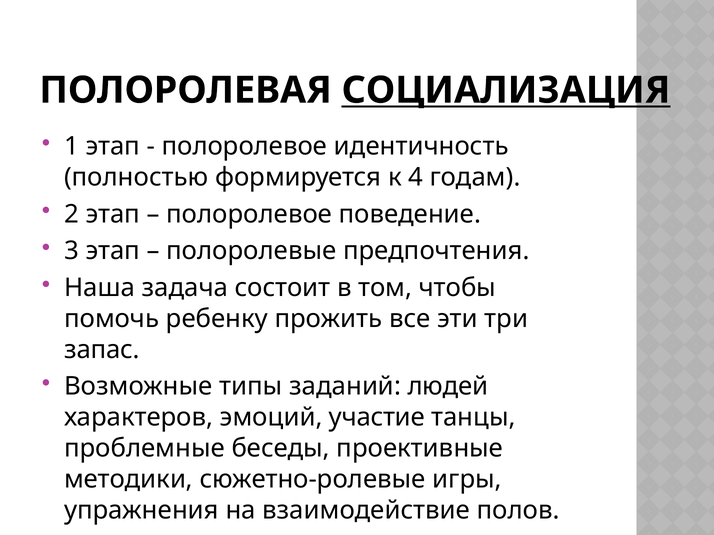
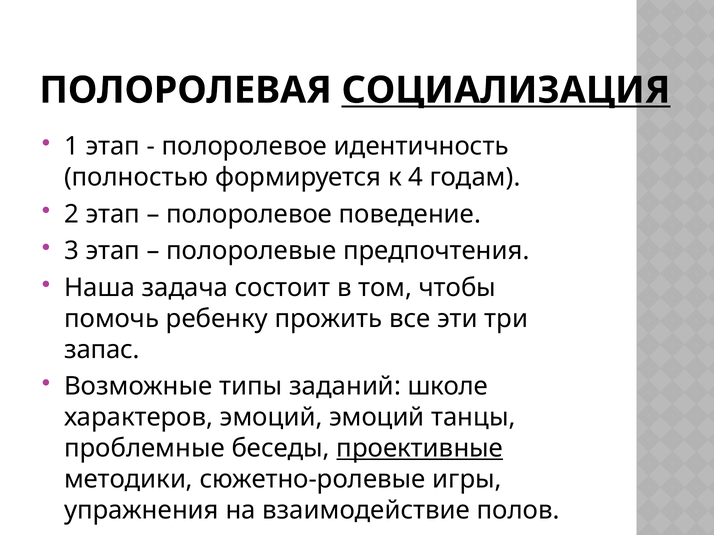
людей: людей -> школе
эмоций участие: участие -> эмоций
проективные underline: none -> present
